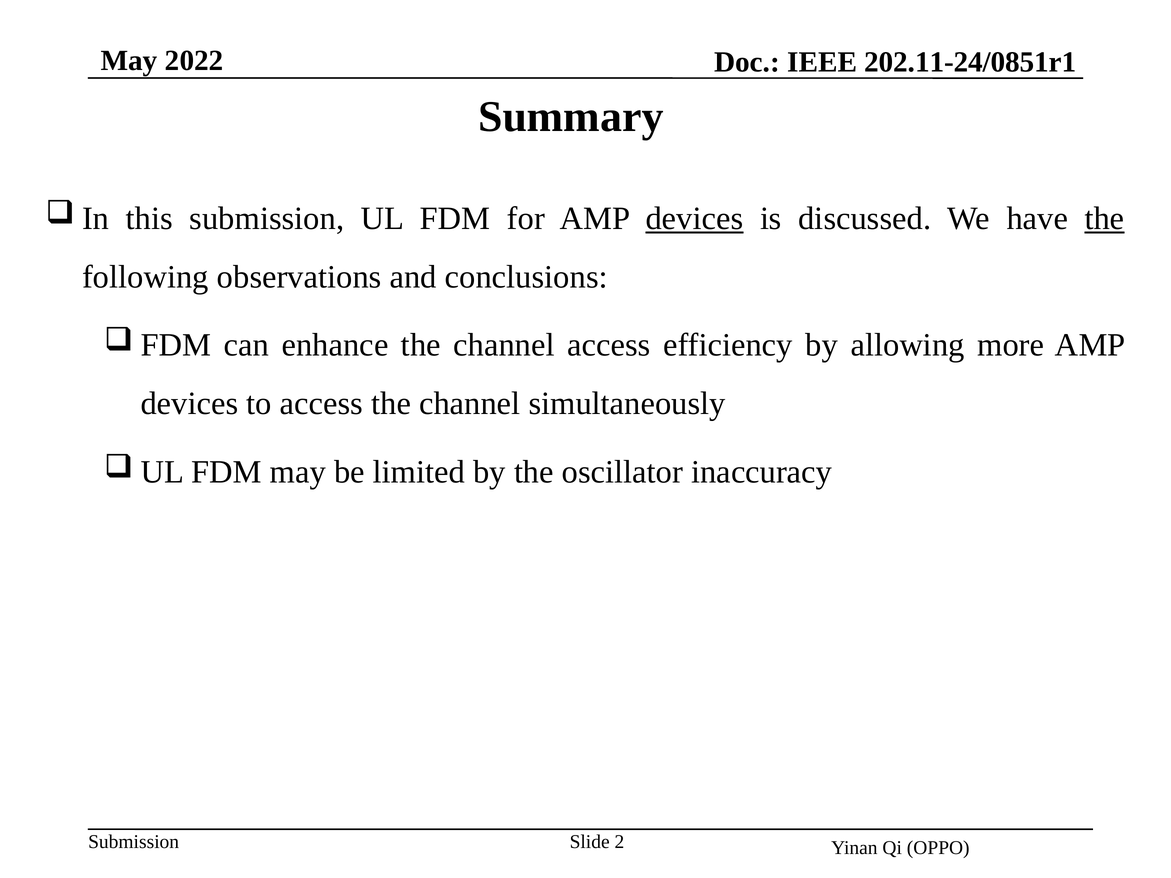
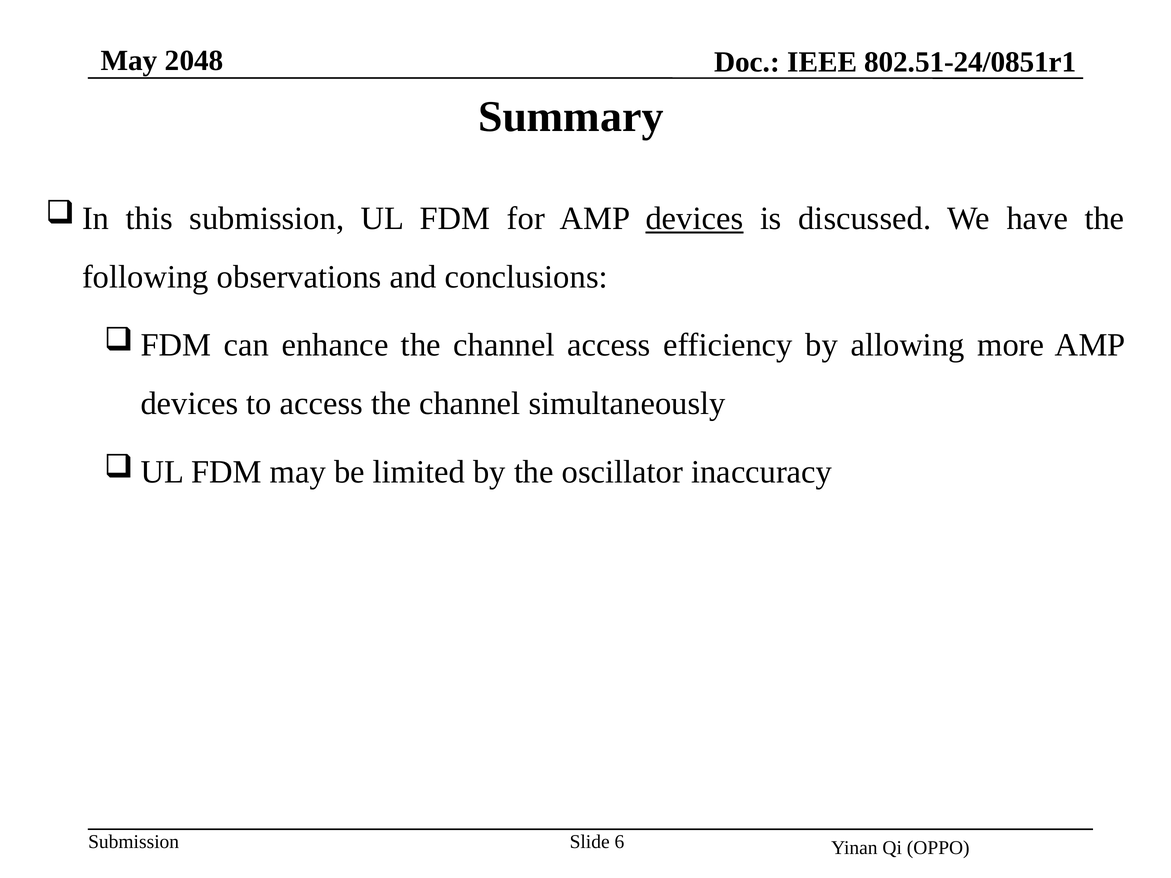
2022: 2022 -> 2048
202.11-24/0851r1: 202.11-24/0851r1 -> 802.51-24/0851r1
the at (1104, 218) underline: present -> none
2: 2 -> 6
